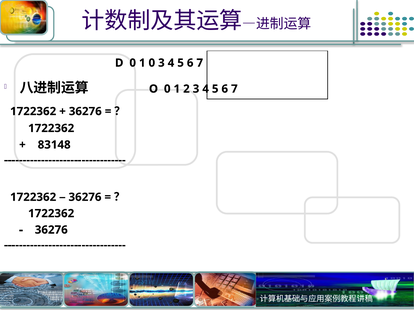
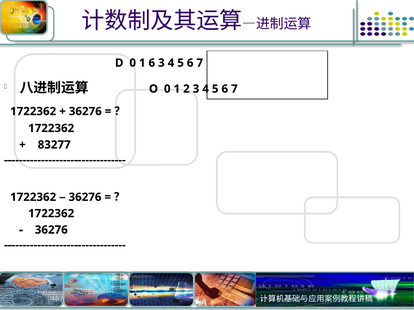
1 0: 0 -> 6
83148: 83148 -> 83277
